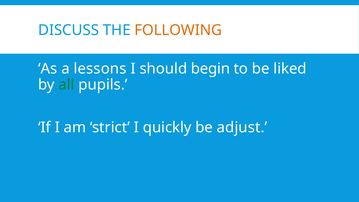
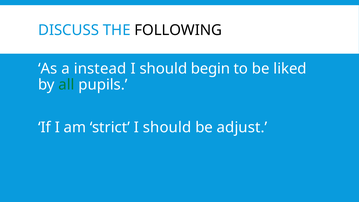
FOLLOWING colour: orange -> black
lessons: lessons -> instead
strict I quickly: quickly -> should
